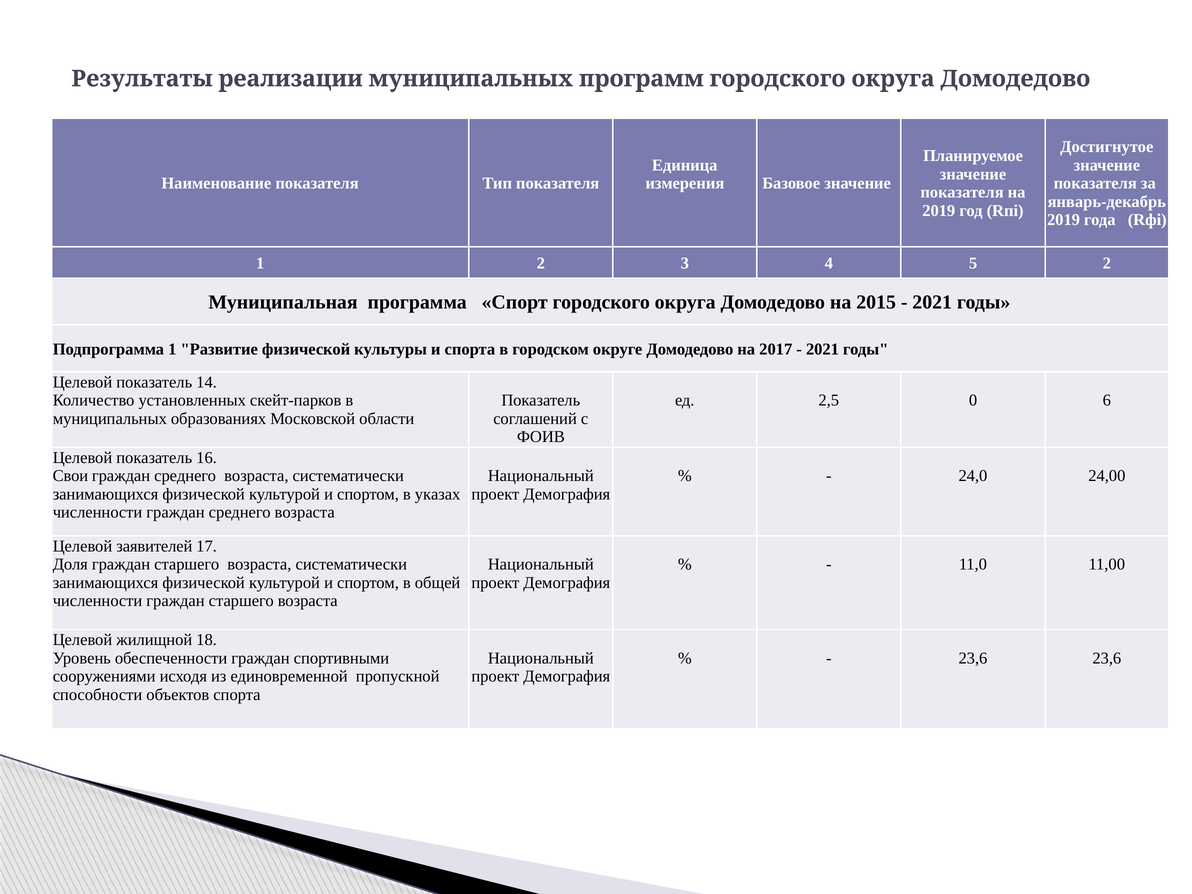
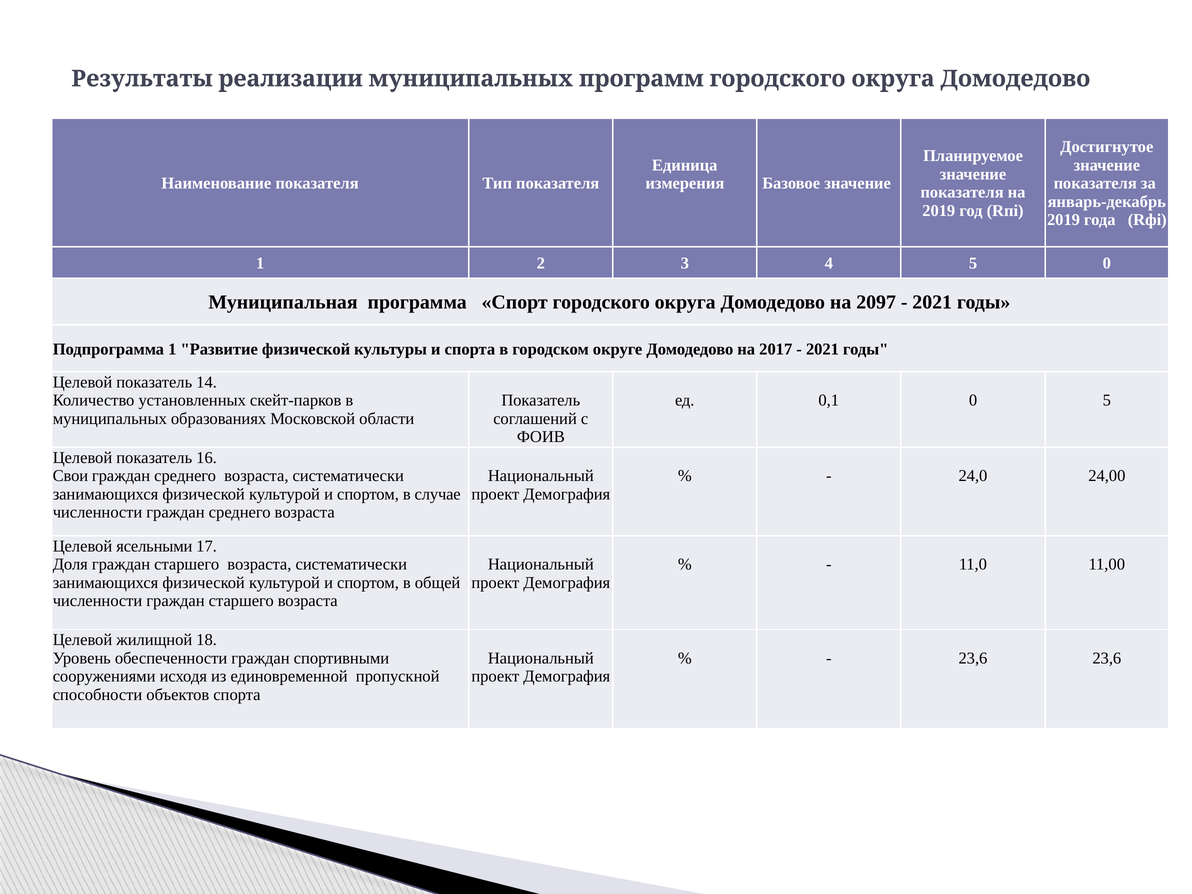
5 2: 2 -> 0
2015: 2015 -> 2097
2,5: 2,5 -> 0,1
0 6: 6 -> 5
указах: указах -> случае
заявителей: заявителей -> ясельными
